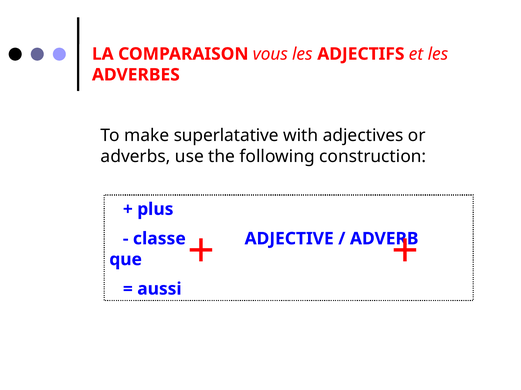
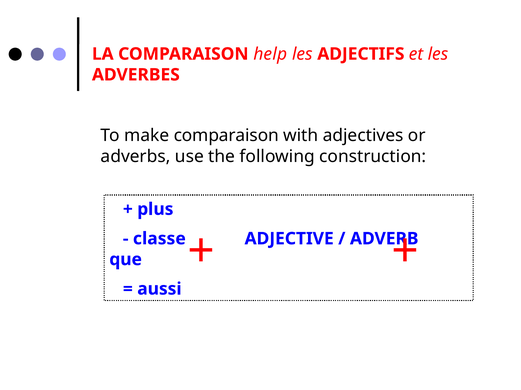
vous: vous -> help
make superlatative: superlatative -> comparaison
